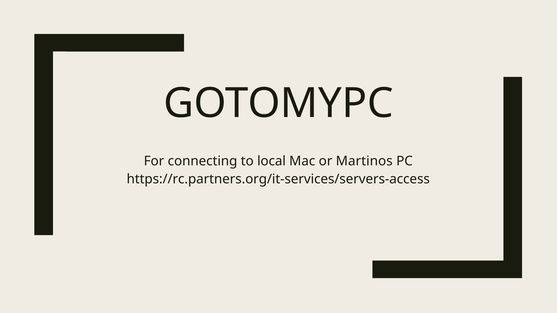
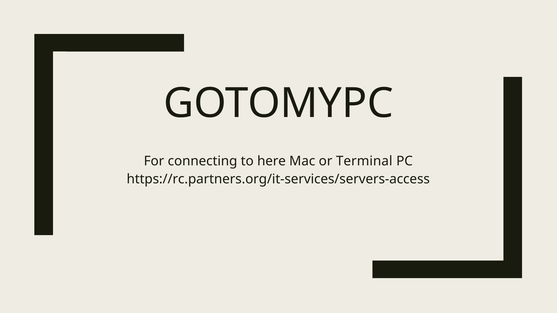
local: local -> here
Martinos: Martinos -> Terminal
